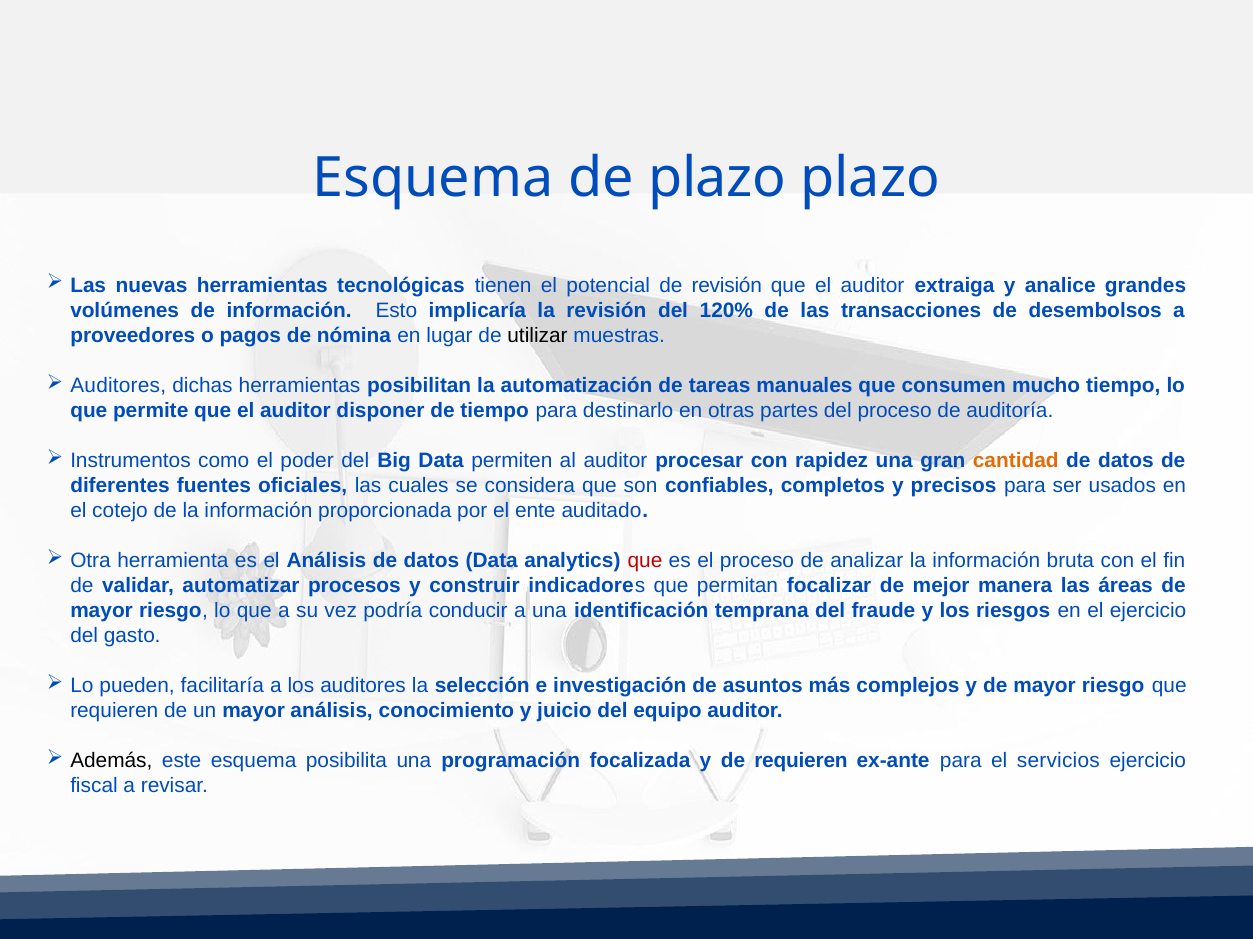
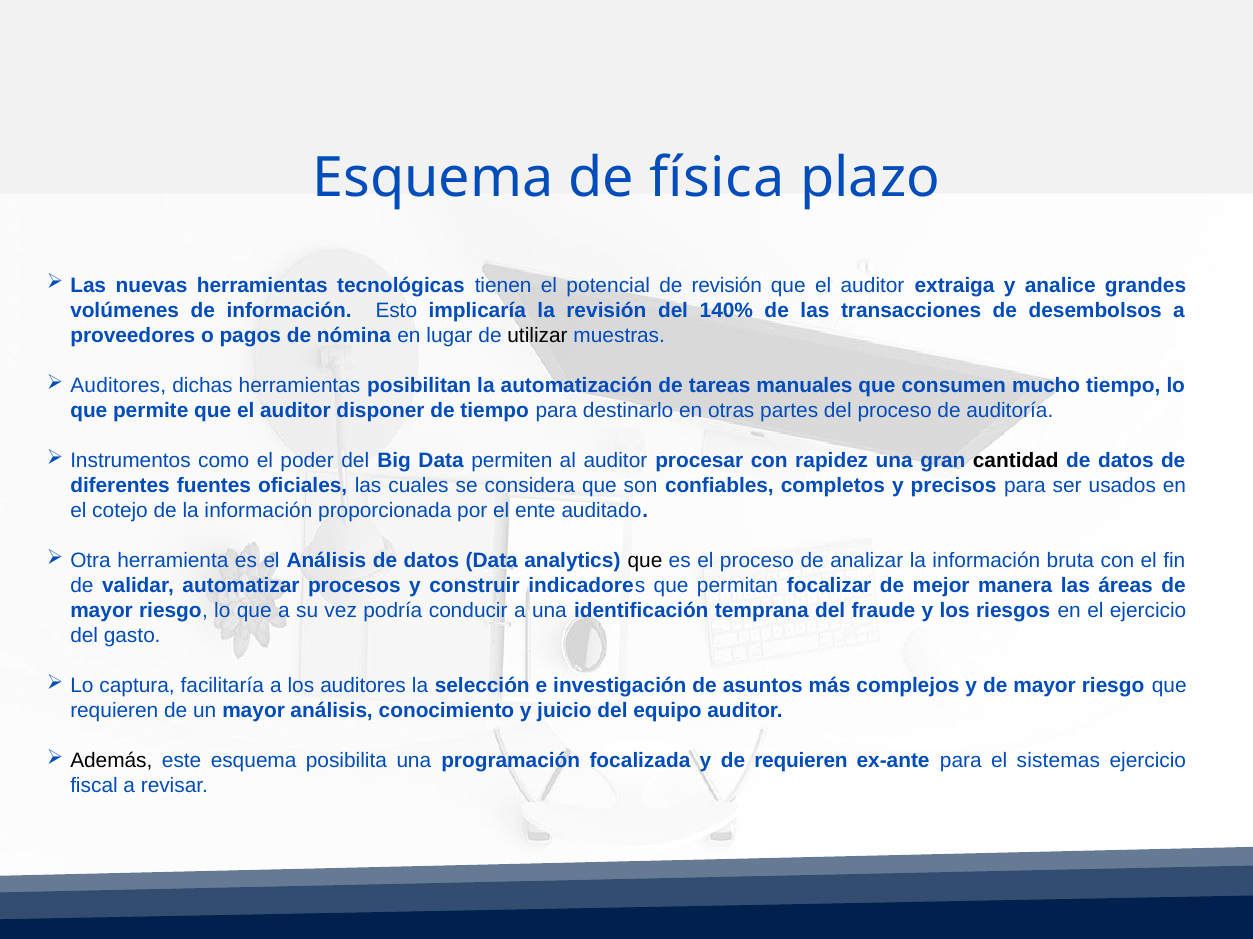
de plazo: plazo -> física
120%: 120% -> 140%
cantidad colour: orange -> black
que at (645, 561) colour: red -> black
pueden: pueden -> captura
servicios: servicios -> sistemas
